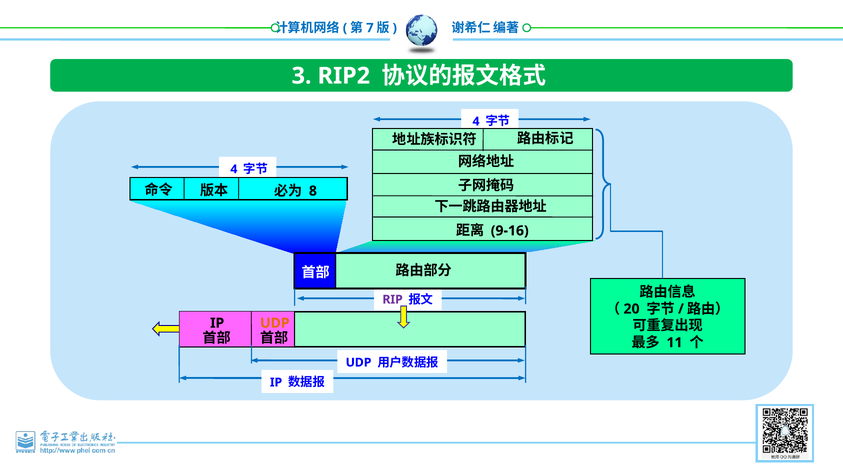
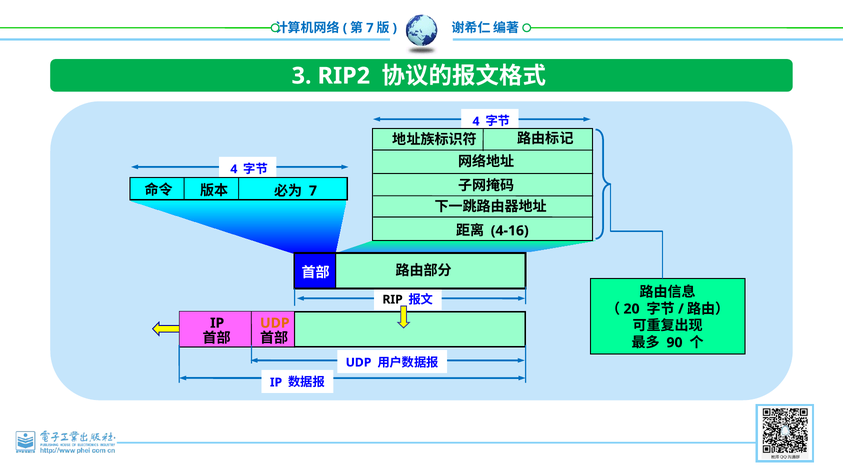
8 at (313, 191): 8 -> 7
9-16: 9-16 -> 4-16
RIP colour: purple -> black
11: 11 -> 90
